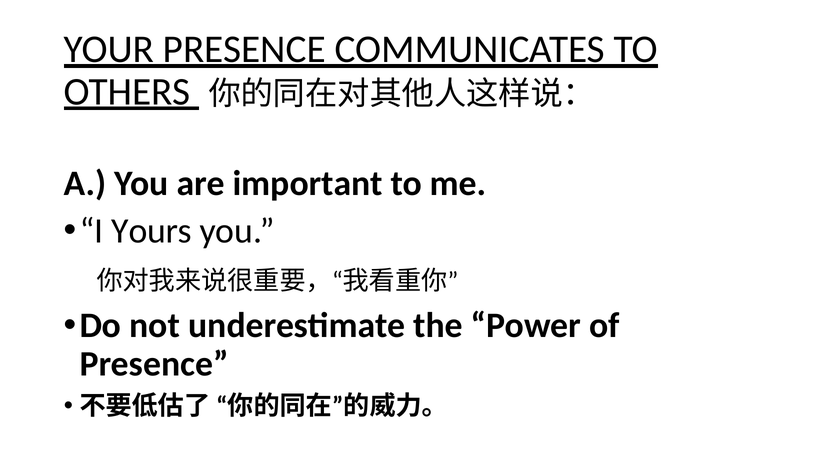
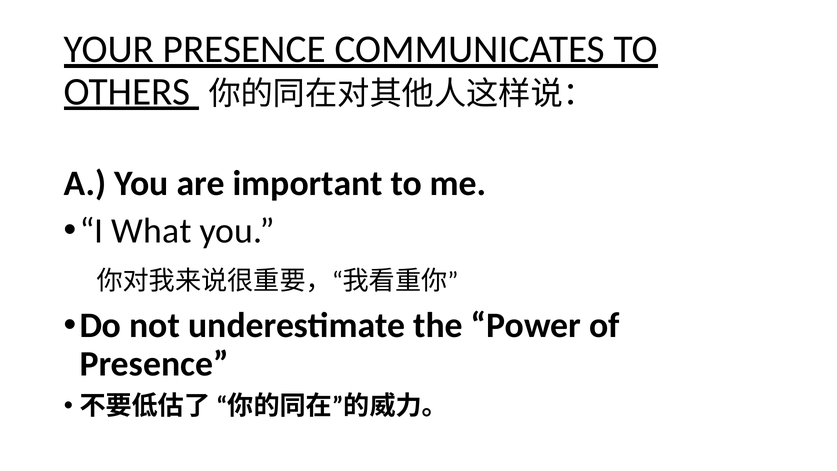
Yours: Yours -> What
